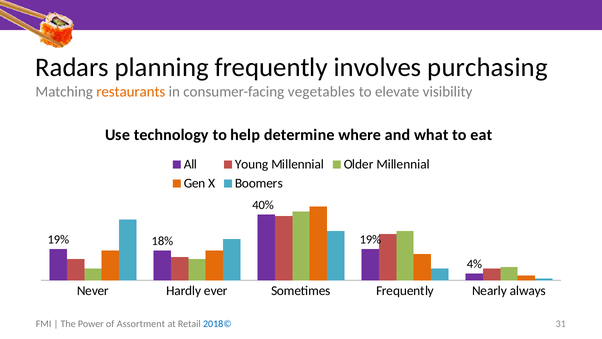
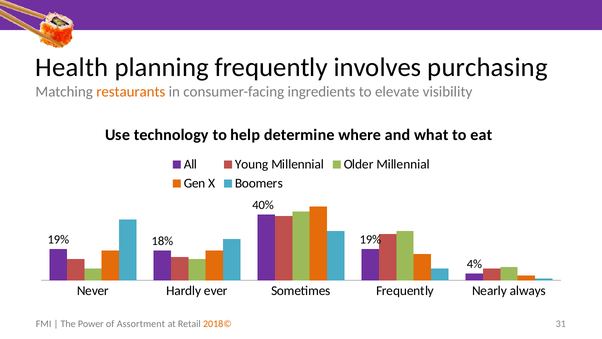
Radars: Radars -> Health
vegetables: vegetables -> ingredients
2018© colour: blue -> orange
